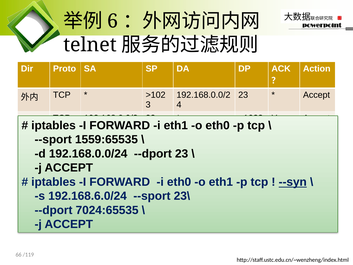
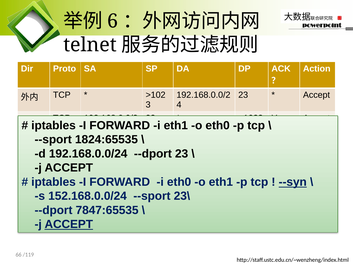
1559:65535: 1559:65535 -> 1824:65535
192.168.6.0/24: 192.168.6.0/24 -> 152.168.0.0/24
7024:65535: 7024:65535 -> 7847:65535
ACCEPT at (69, 224) underline: none -> present
